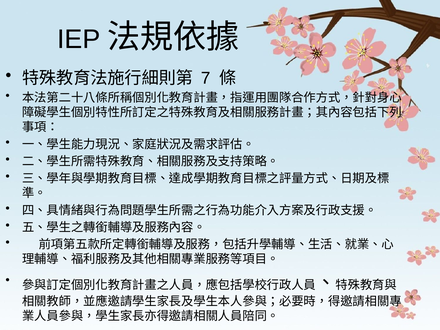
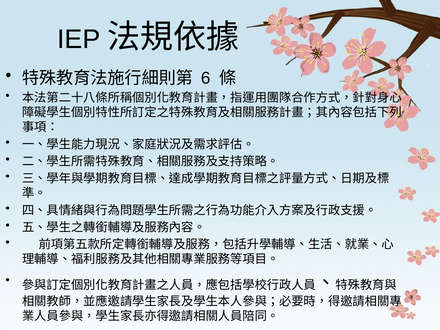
7: 7 -> 6
